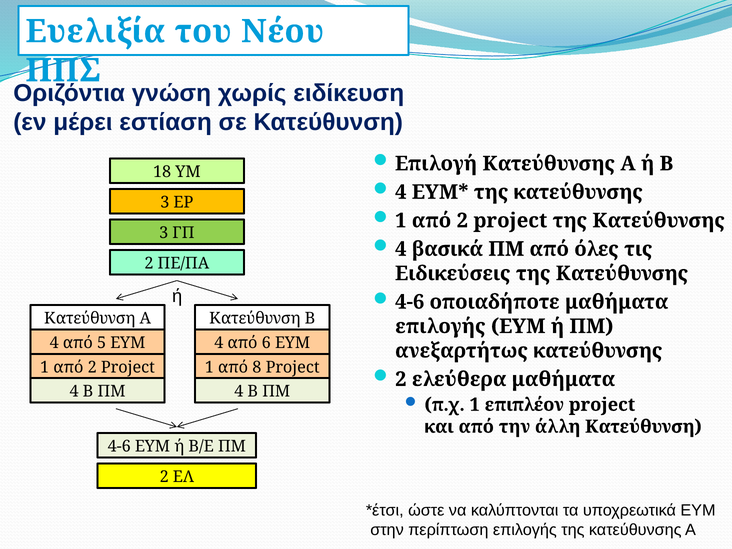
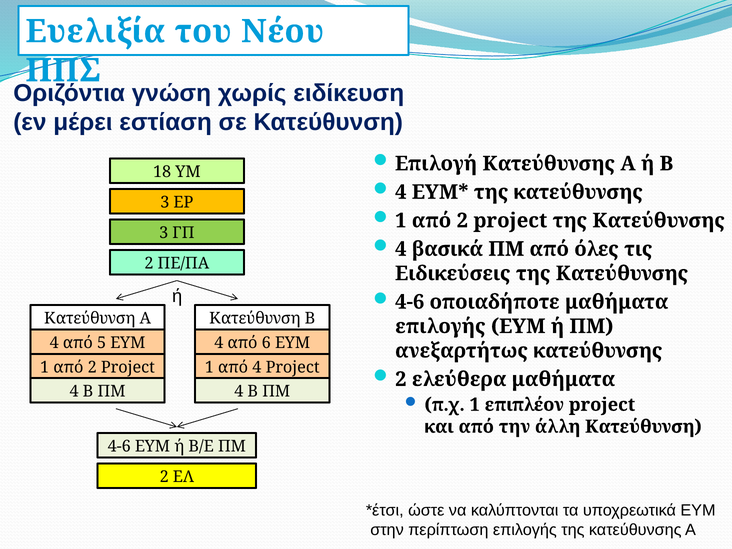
από 8: 8 -> 4
